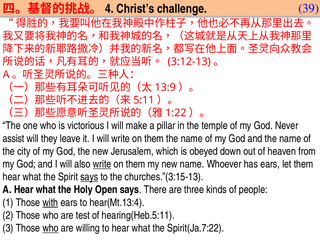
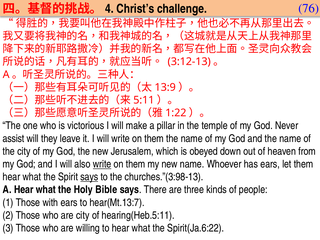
39: 39 -> 76
churches.”(3:15-13: churches.”(3:15-13 -> churches.”(3:98-13
Open: Open -> Bible
with underline: present -> none
hear(Mt.13:4: hear(Mt.13:4 -> hear(Mt.13:7
are test: test -> city
who at (51, 228) underline: present -> none
Spirit(Ja.7:22: Spirit(Ja.7:22 -> Spirit(Ja.6:22
